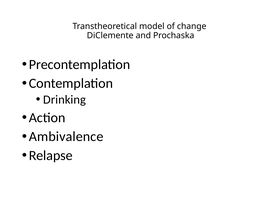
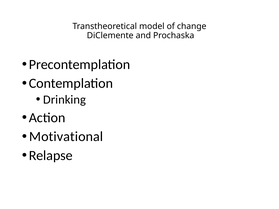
Ambivalence: Ambivalence -> Motivational
